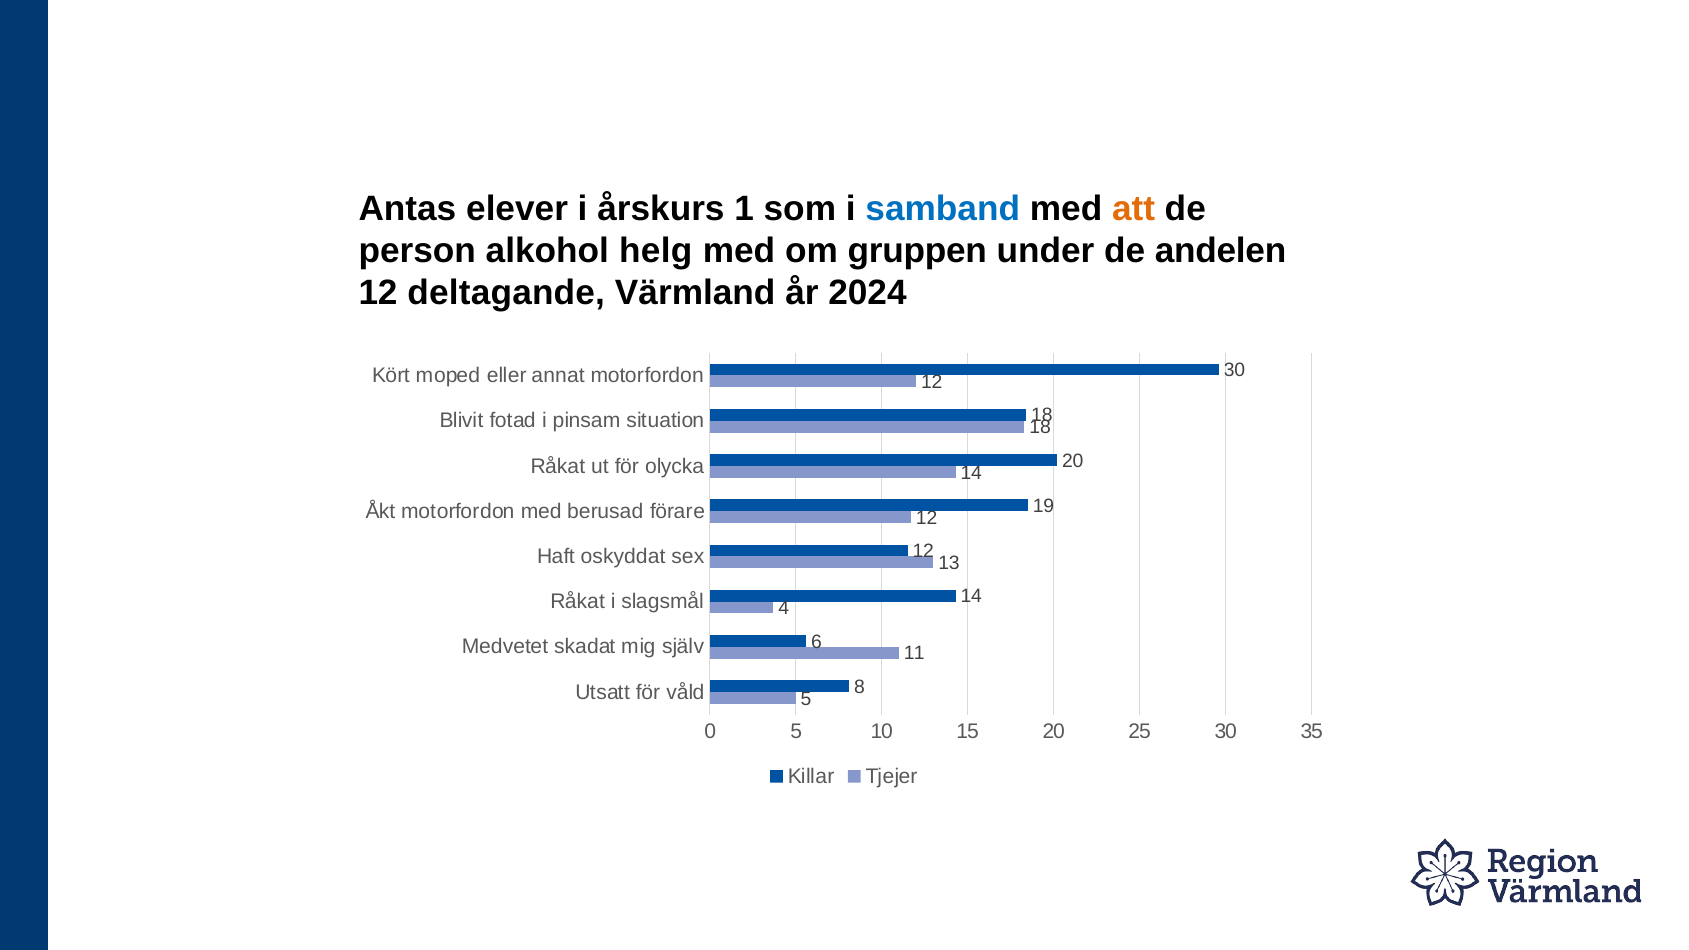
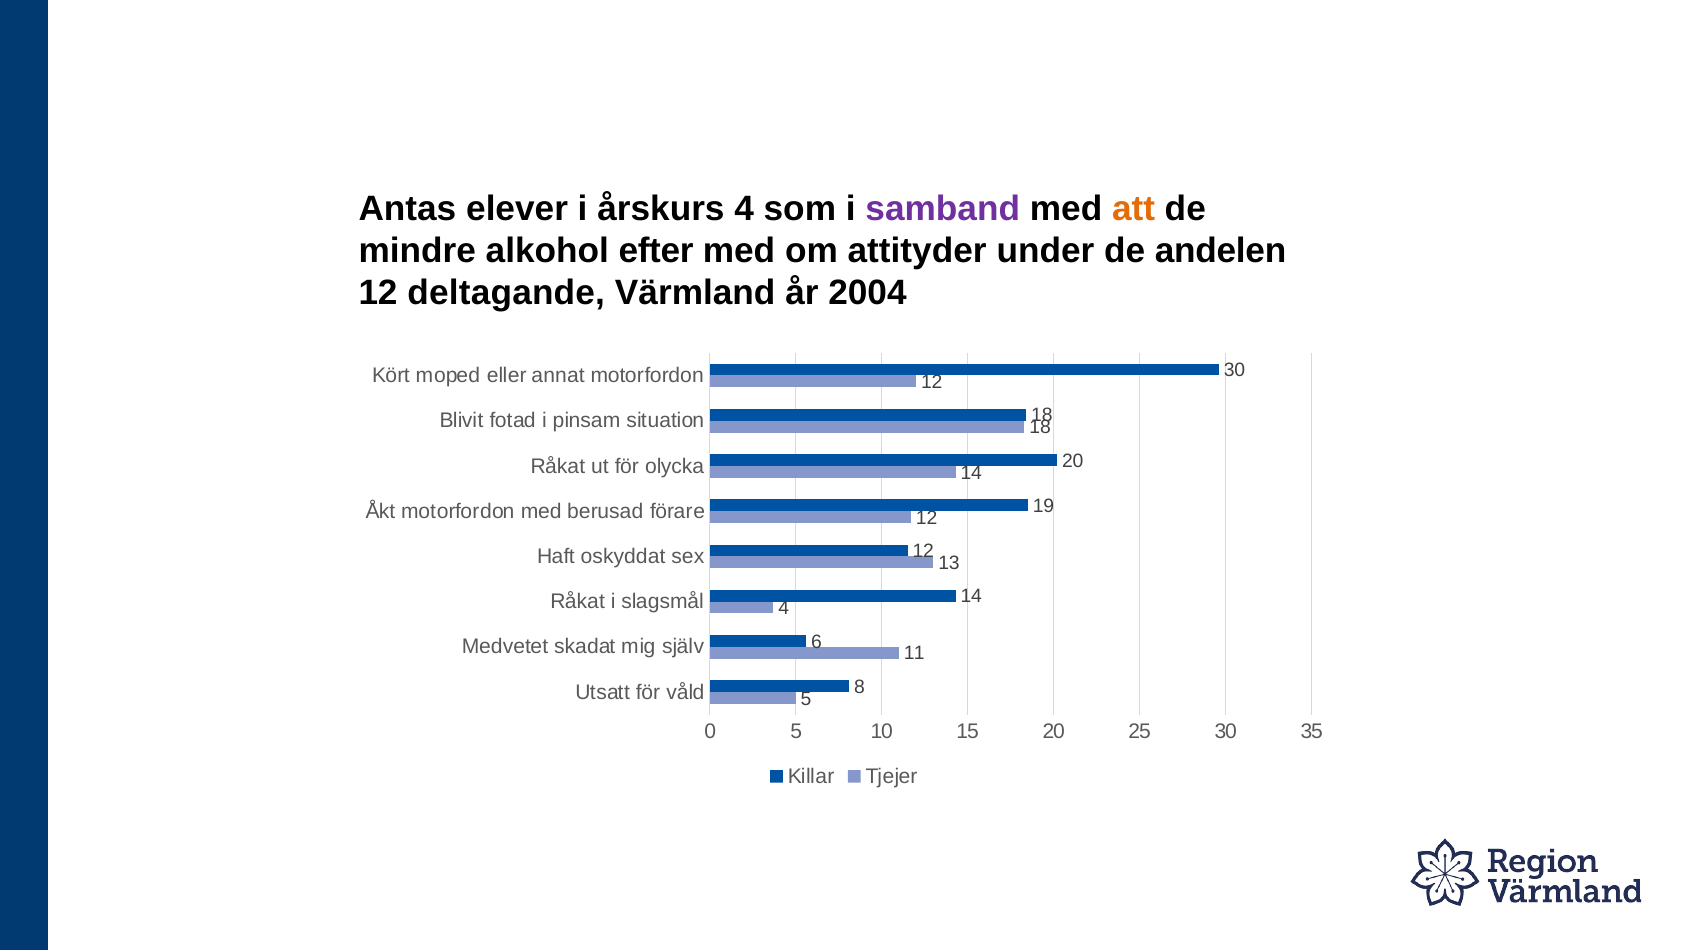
årskurs 1: 1 -> 4
samband colour: blue -> purple
person: person -> mindre
helg: helg -> efter
gruppen: gruppen -> attityder
2024: 2024 -> 2004
